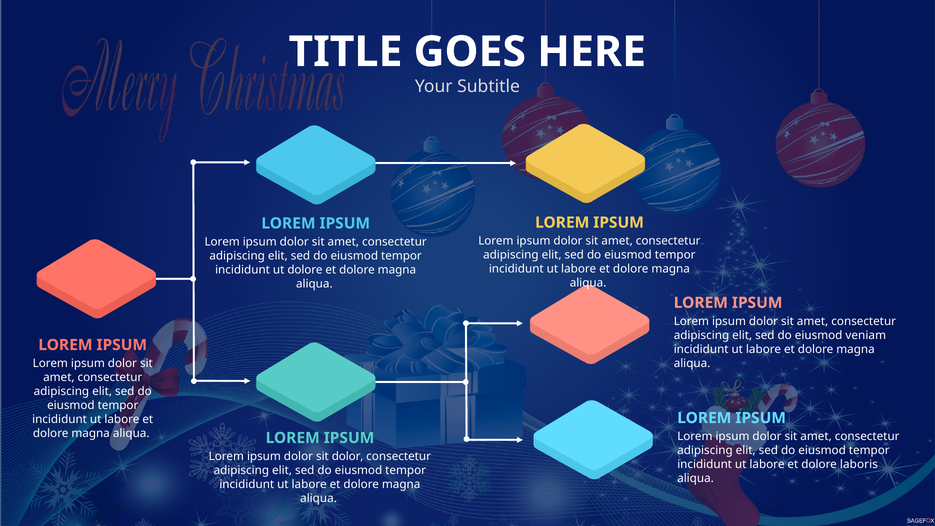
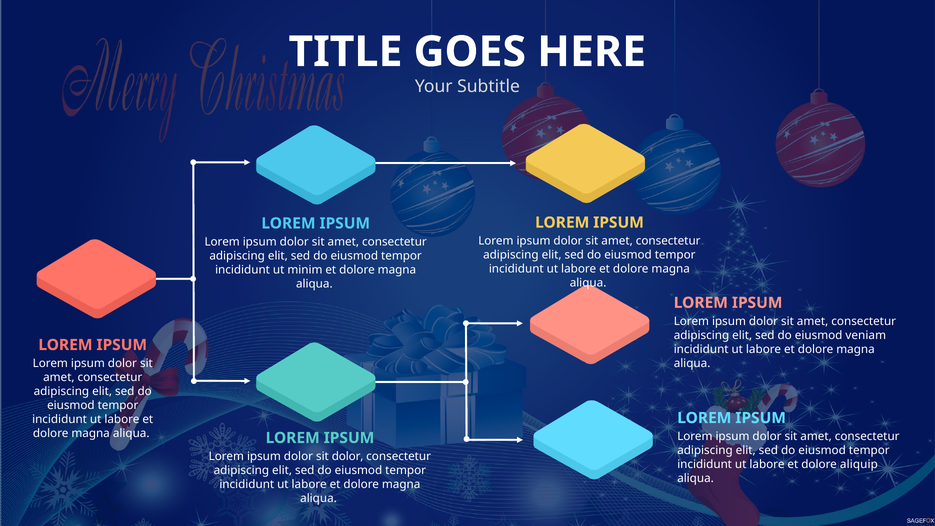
ut dolore: dolore -> minim
laboris: laboris -> aliquip
